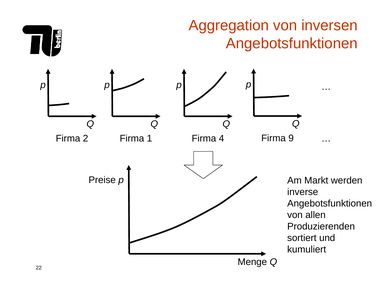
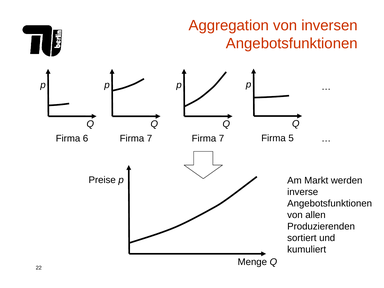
9: 9 -> 5
2: 2 -> 6
1 at (150, 139): 1 -> 7
4 at (222, 139): 4 -> 7
